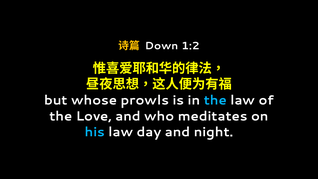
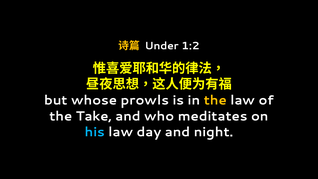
Down: Down -> Under
the at (215, 100) colour: light blue -> yellow
Love: Love -> Take
